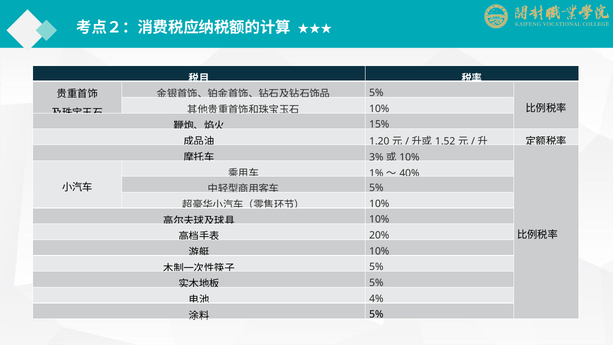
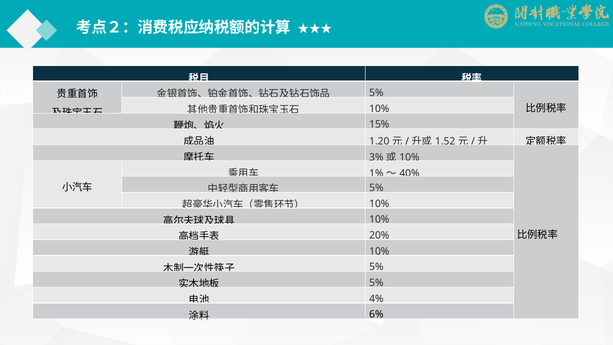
5% at (376, 314): 5% -> 6%
